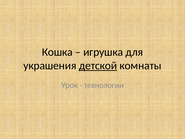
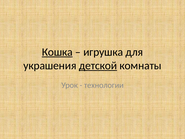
Кошка underline: none -> present
